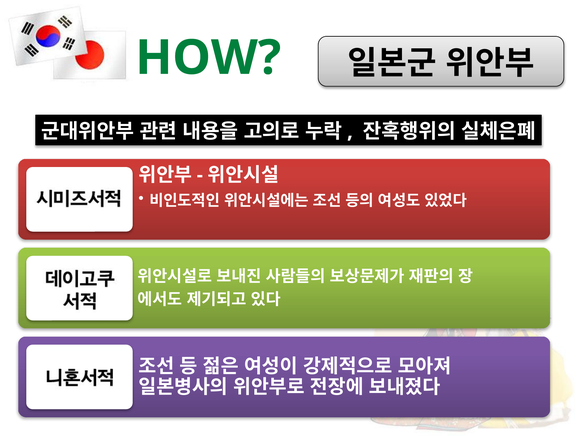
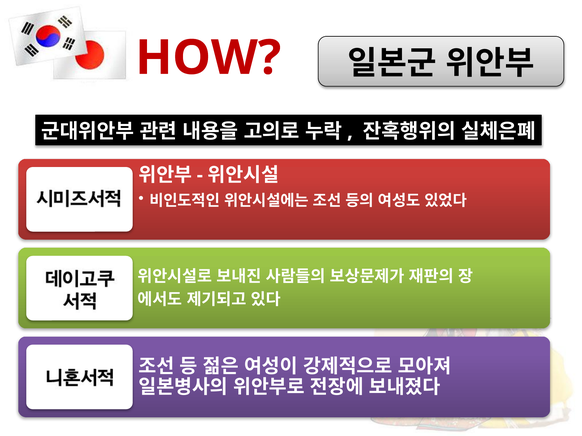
HOW colour: green -> red
